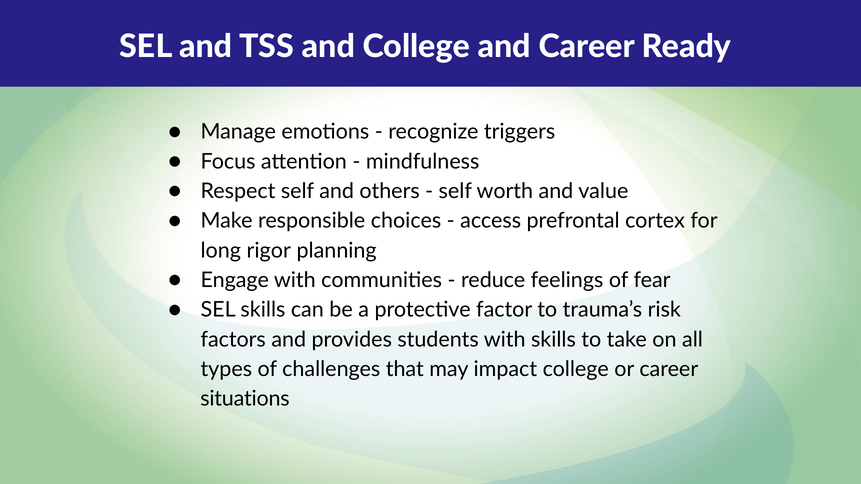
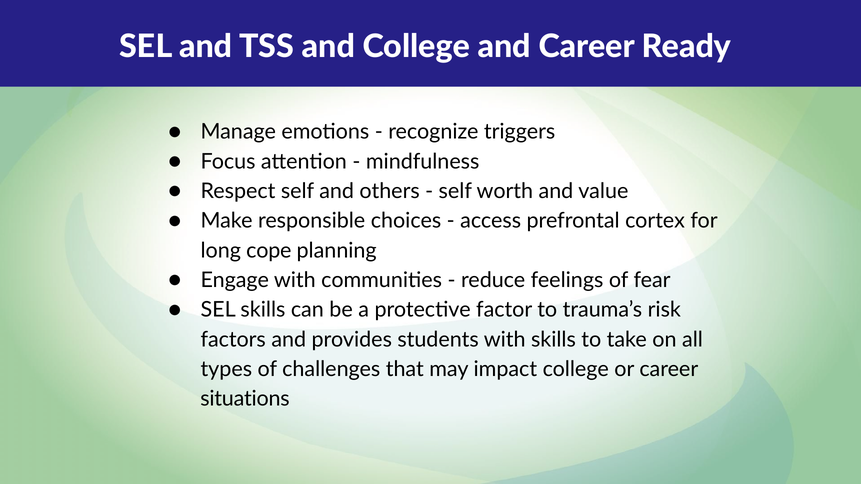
rigor: rigor -> cope
